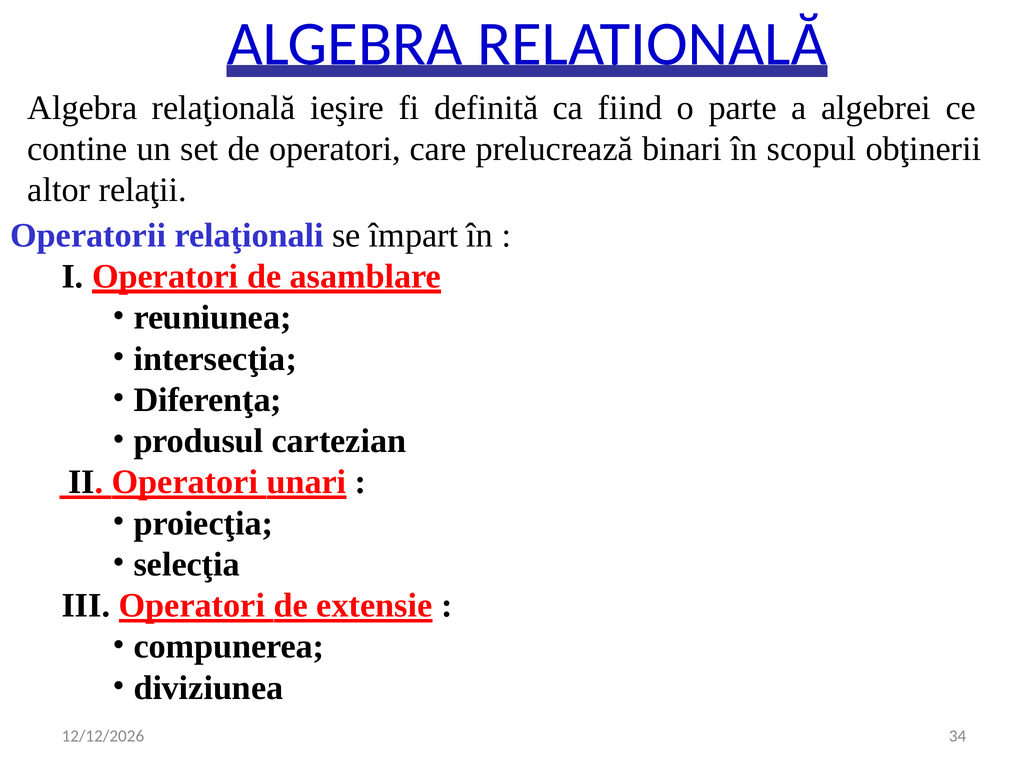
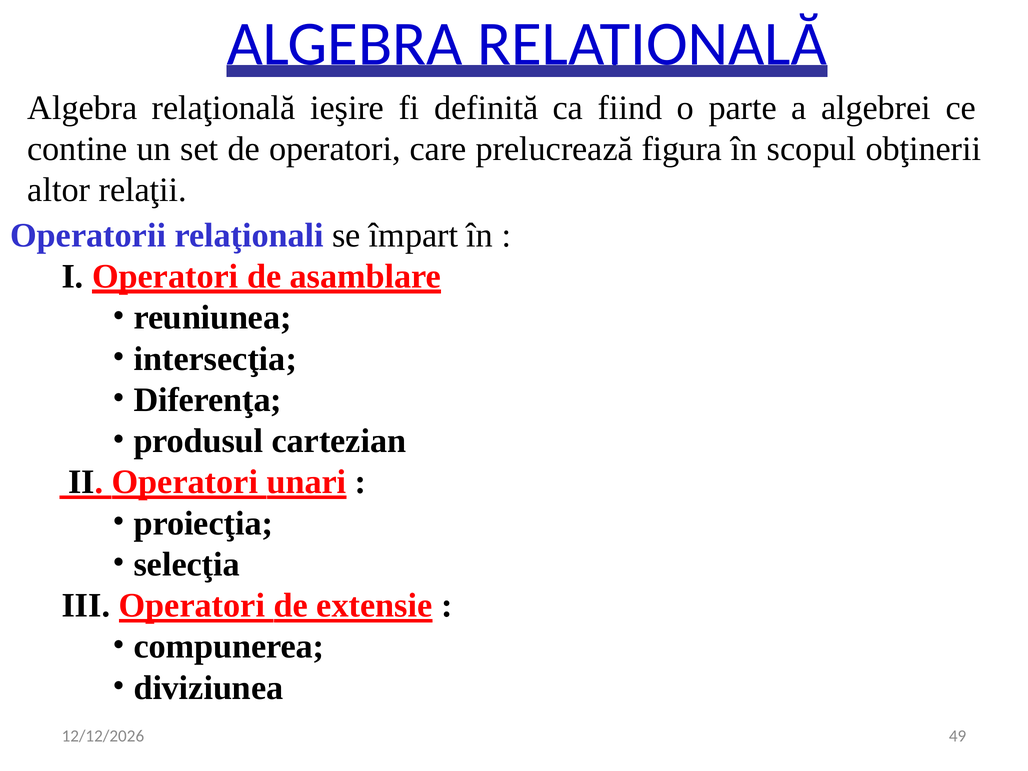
binari: binari -> figura
34: 34 -> 49
